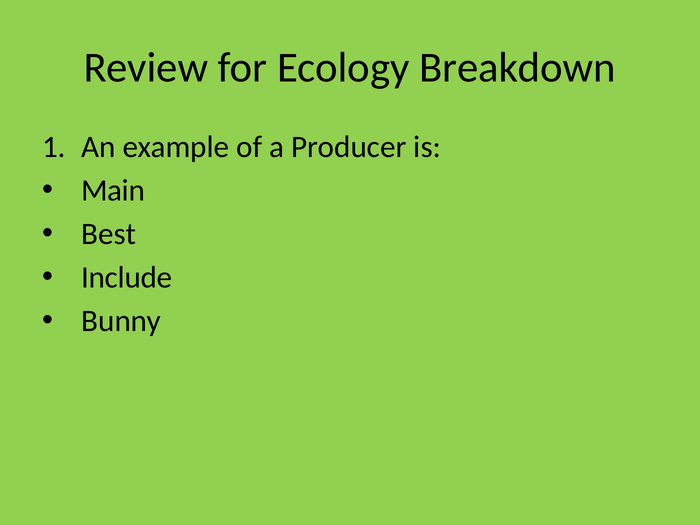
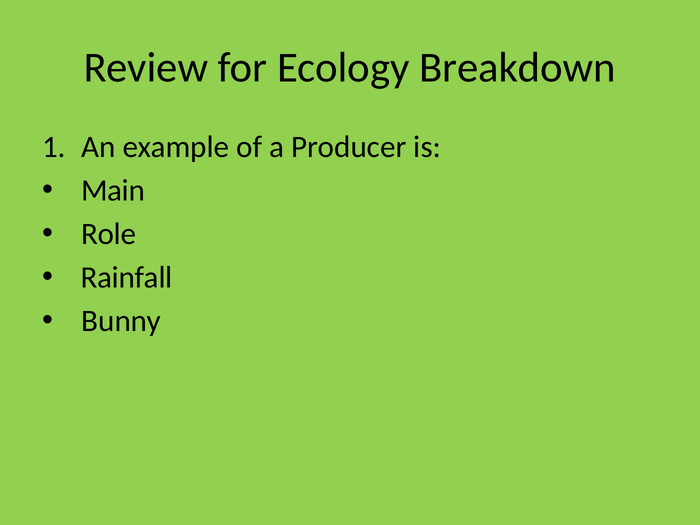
Best: Best -> Role
Include: Include -> Rainfall
